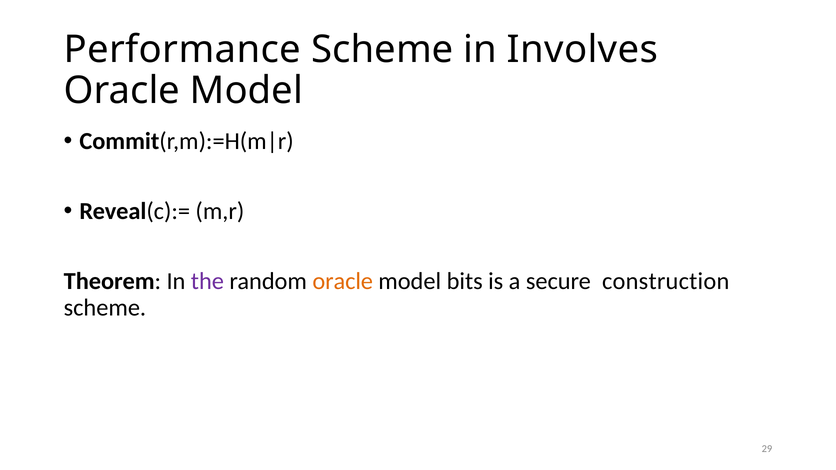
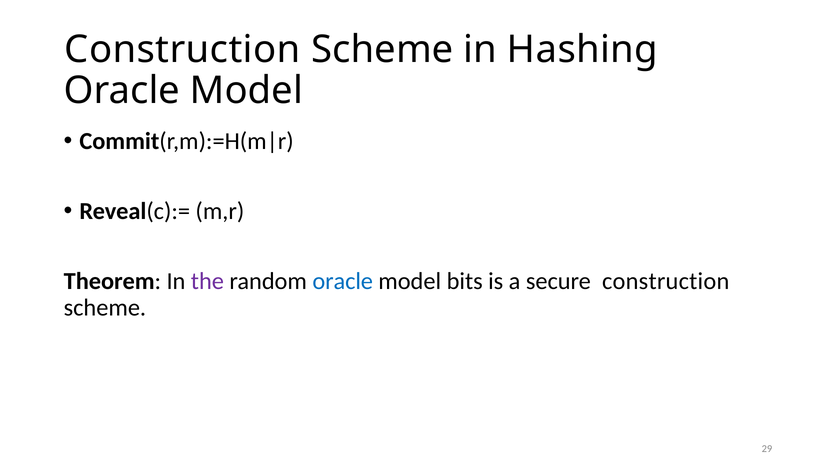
Performance at (182, 50): Performance -> Construction
Involves: Involves -> Hashing
oracle at (343, 282) colour: orange -> blue
